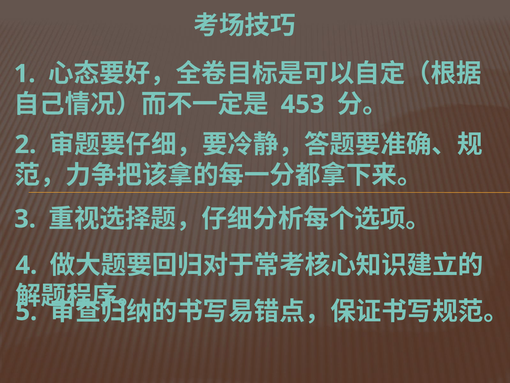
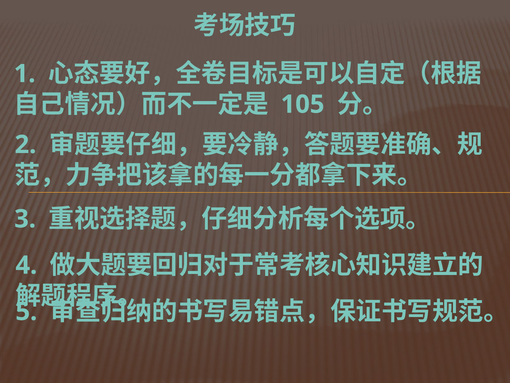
453: 453 -> 105
